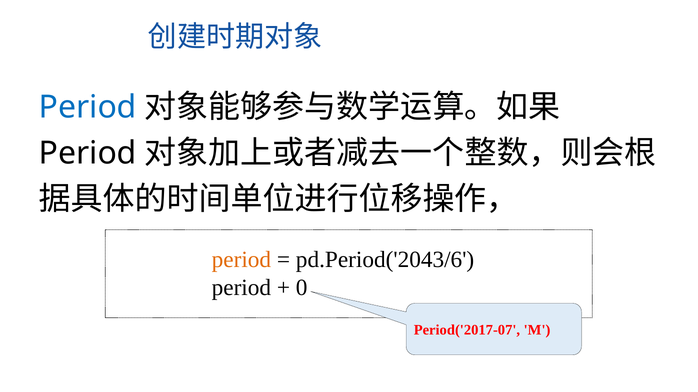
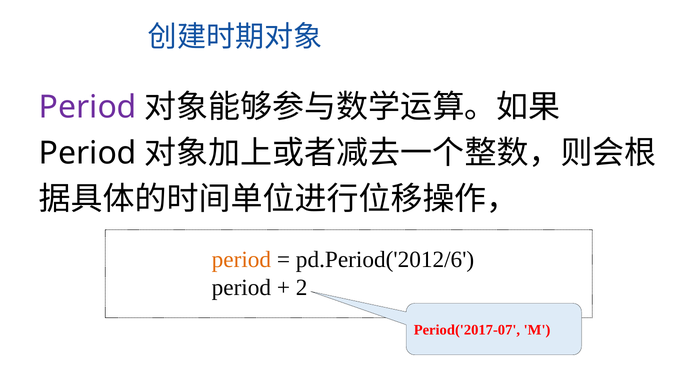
Period at (88, 107) colour: blue -> purple
pd.Period('2043/6: pd.Period('2043/6 -> pd.Period('2012/6
0: 0 -> 2
